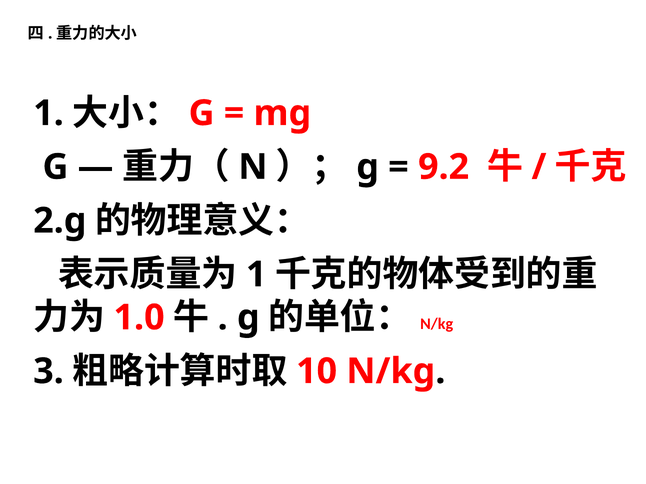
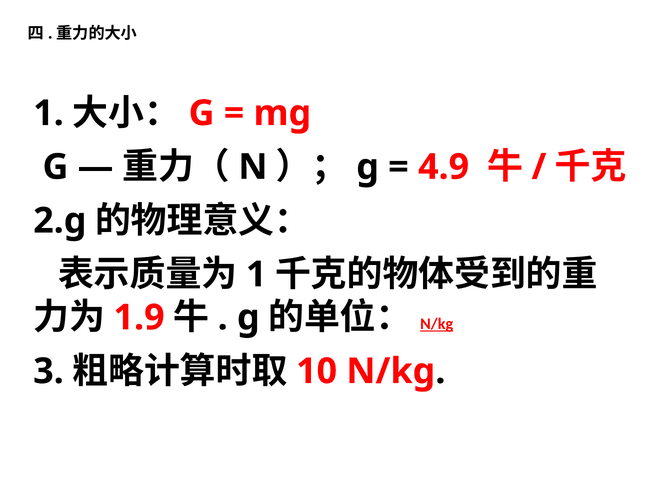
9.2: 9.2 -> 4.9
1.0: 1.0 -> 1.9
N/kg at (437, 324) underline: none -> present
